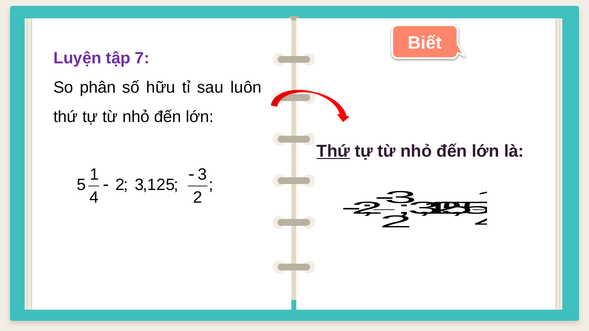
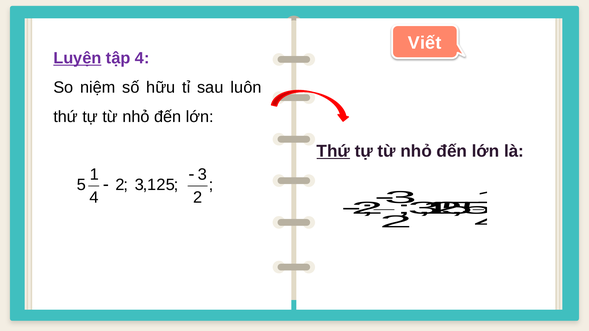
Biết: Biết -> Viết
Luyện underline: none -> present
tập 7: 7 -> 4
phân: phân -> niệm
